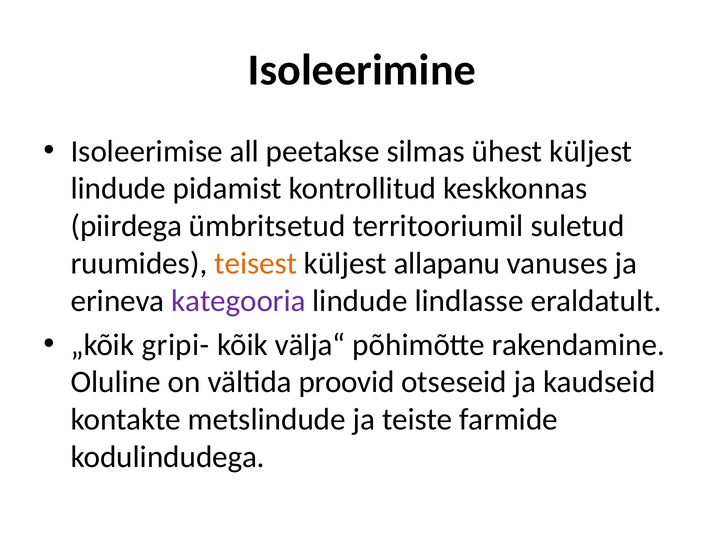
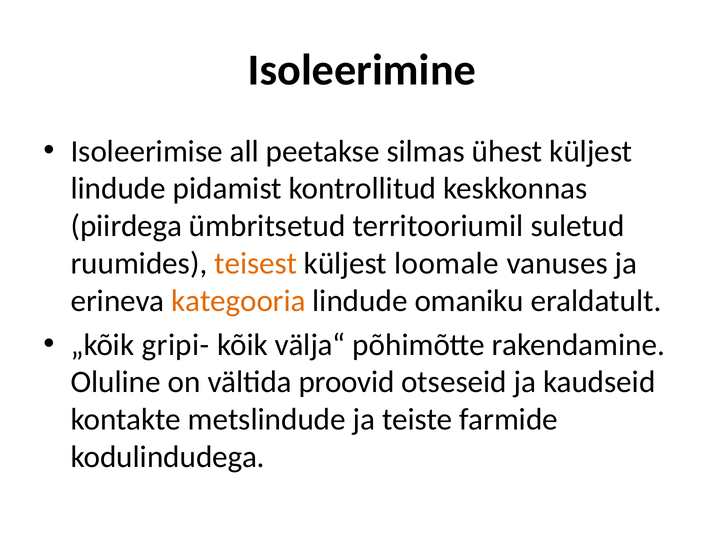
allapanu: allapanu -> loomale
kategooria colour: purple -> orange
lindlasse: lindlasse -> omaniku
